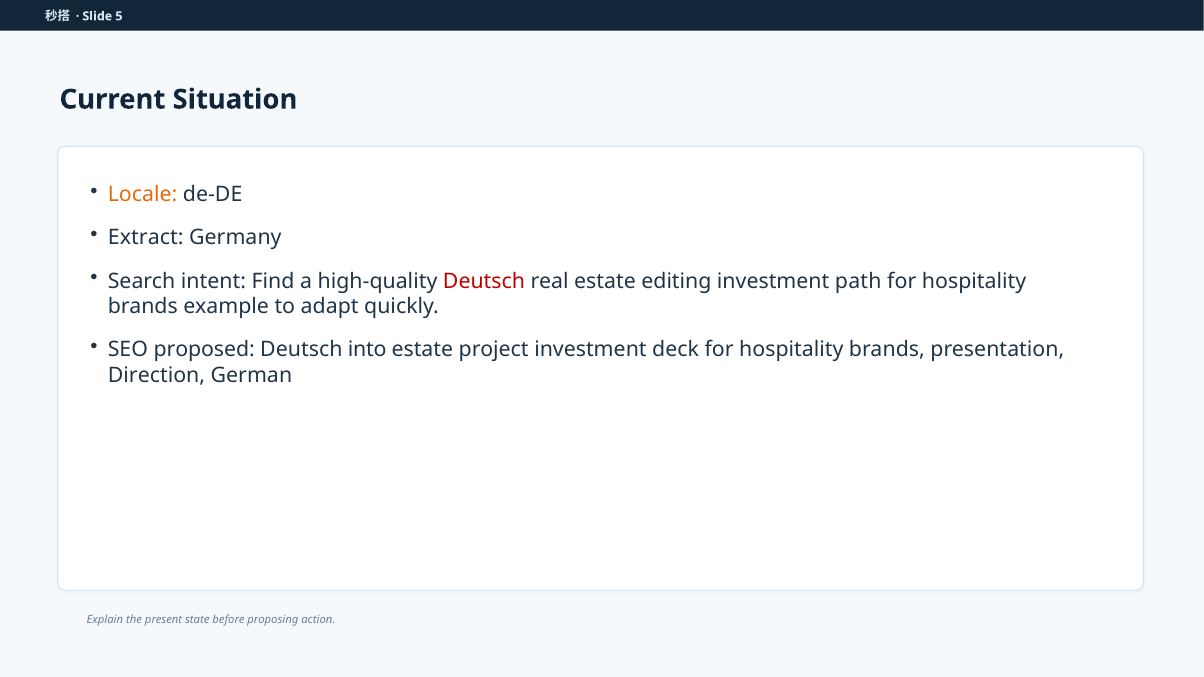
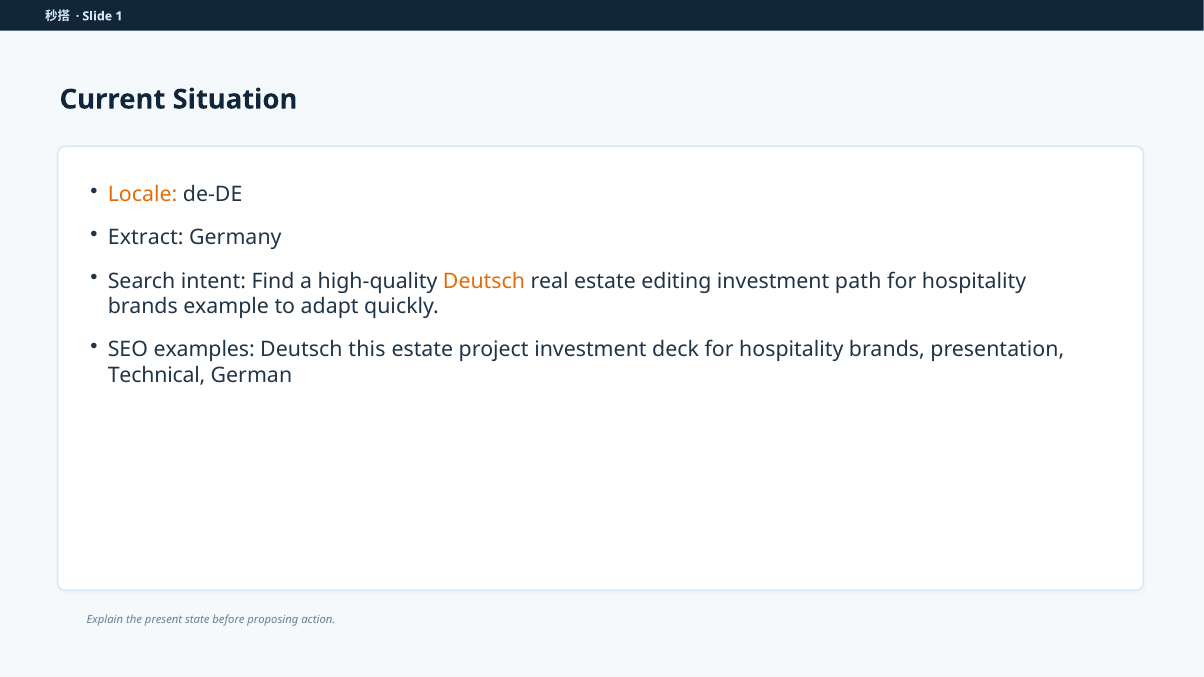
5: 5 -> 1
Deutsch at (484, 281) colour: red -> orange
proposed: proposed -> examples
into: into -> this
Direction: Direction -> Technical
